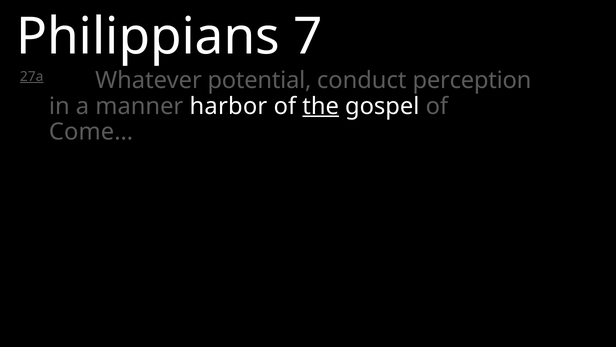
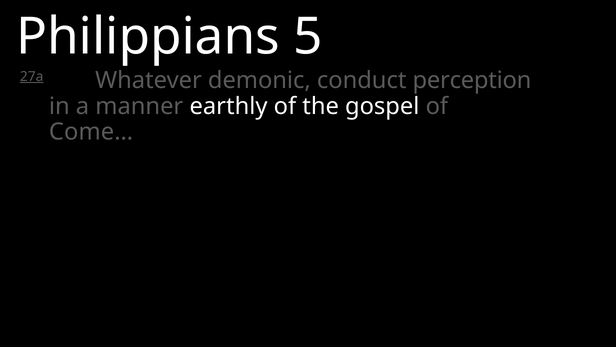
7: 7 -> 5
potential: potential -> demonic
harbor: harbor -> earthly
the underline: present -> none
